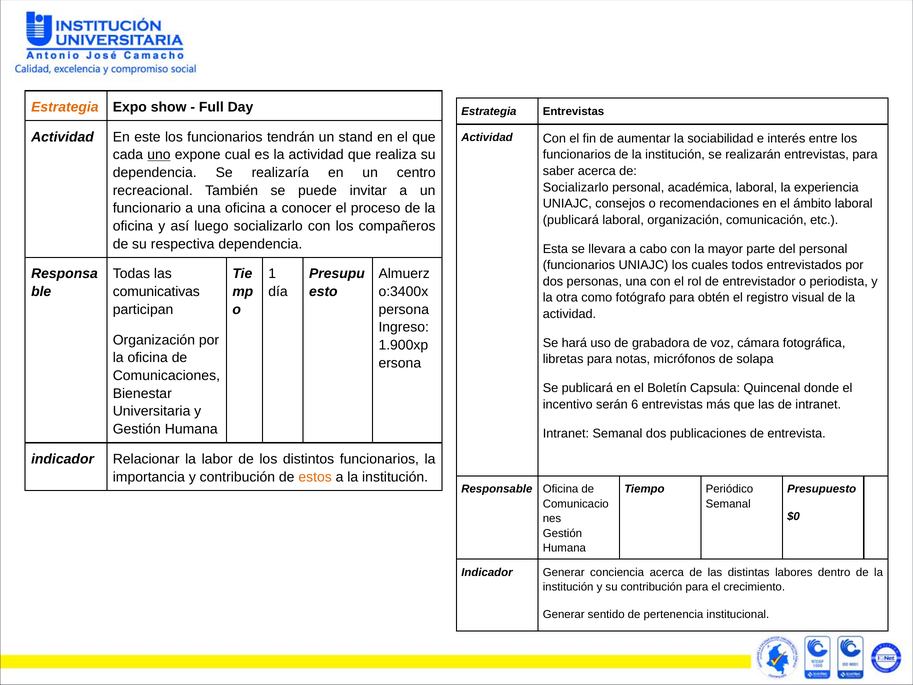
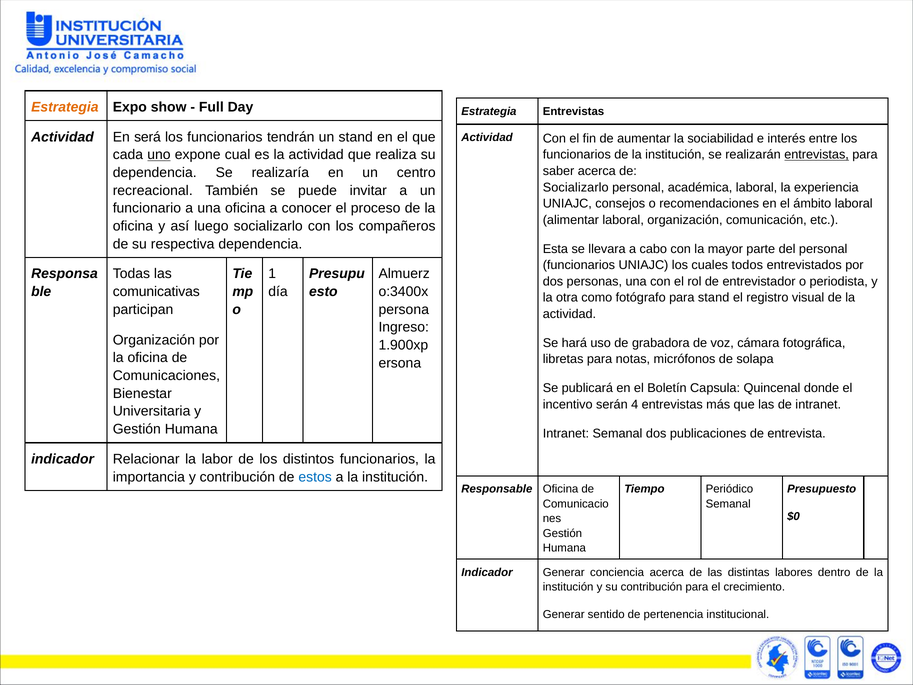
este: este -> será
entrevistas at (817, 155) underline: none -> present
publicará at (571, 220): publicará -> alimentar
para obtén: obtén -> stand
6: 6 -> 4
estos colour: orange -> blue
